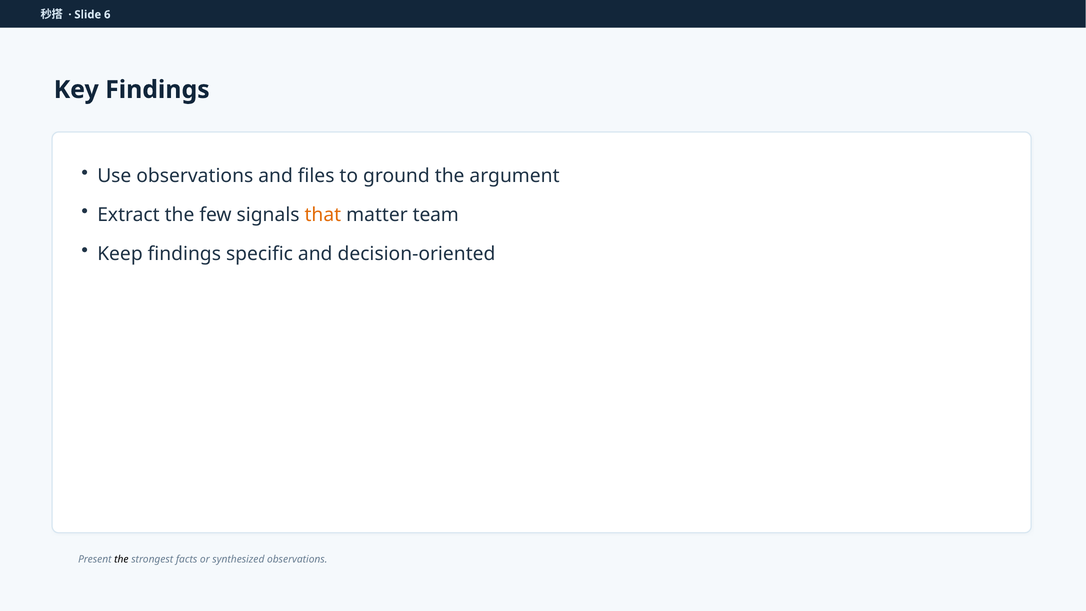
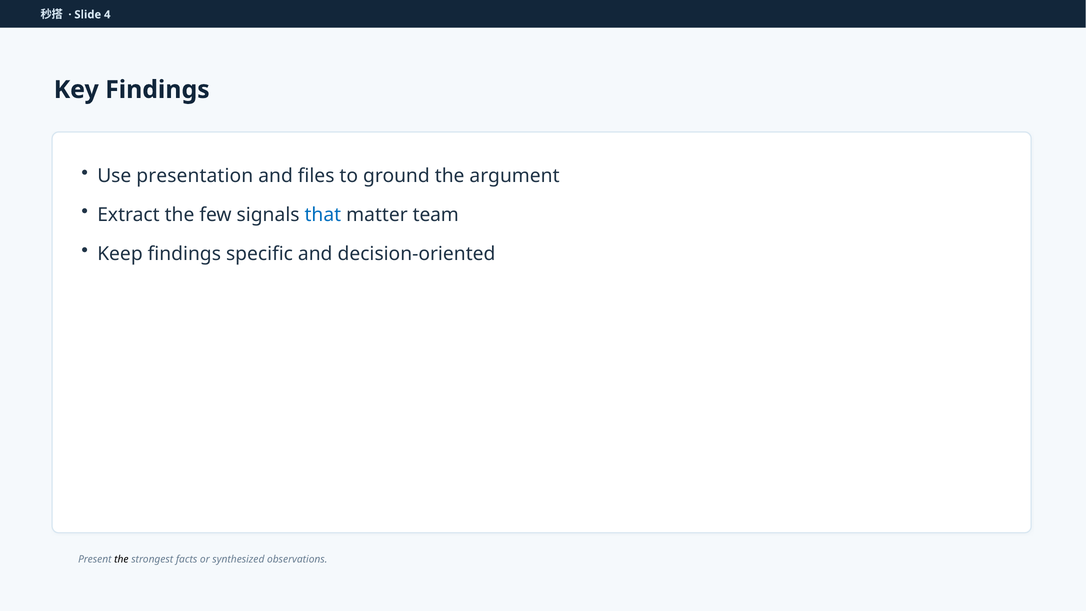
6: 6 -> 4
Use observations: observations -> presentation
that colour: orange -> blue
